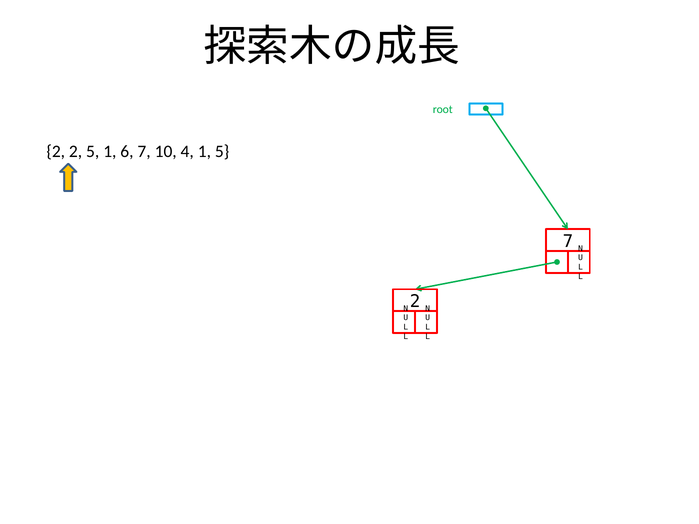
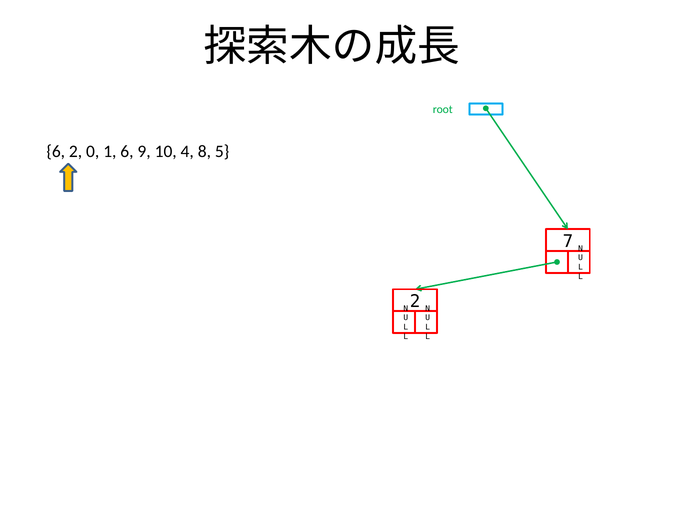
2 at (56, 152): 2 -> 6
2 5: 5 -> 0
6 7: 7 -> 9
4 1: 1 -> 8
